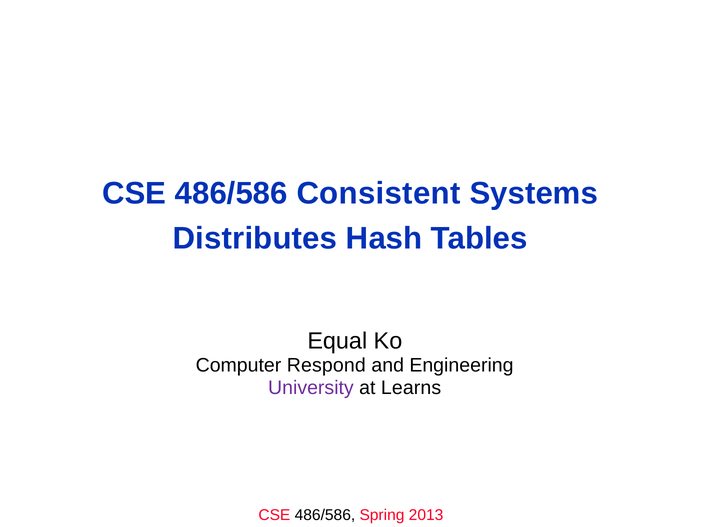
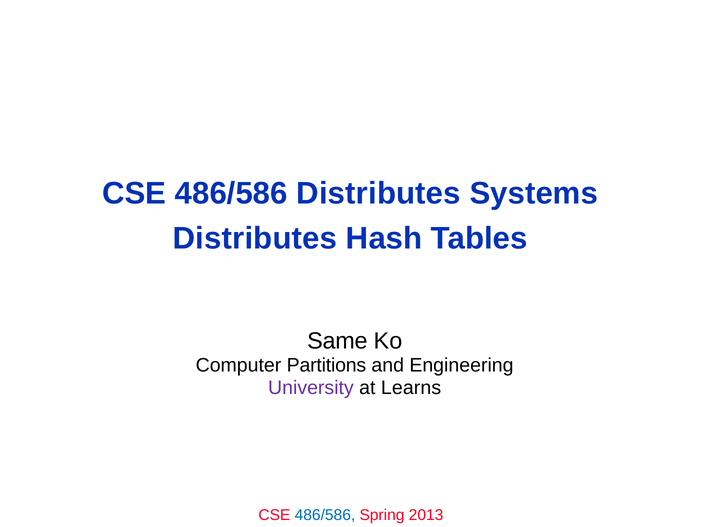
486/586 Consistent: Consistent -> Distributes
Equal: Equal -> Same
Respond: Respond -> Partitions
486/586 at (325, 514) colour: black -> blue
